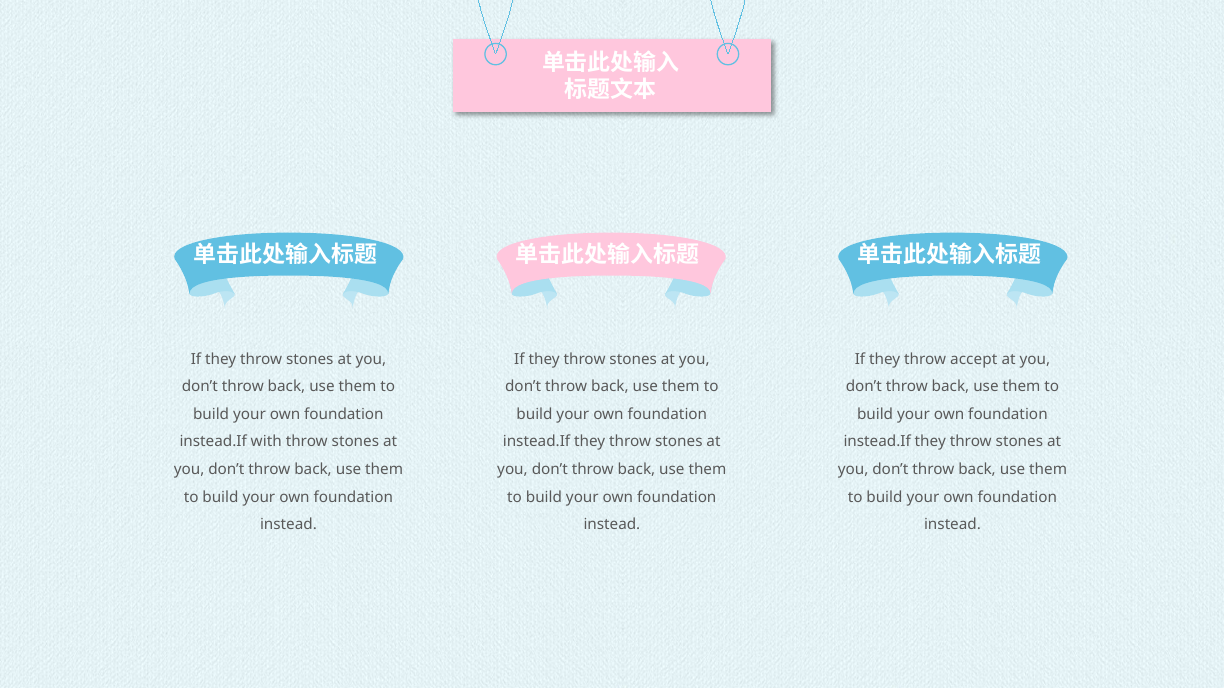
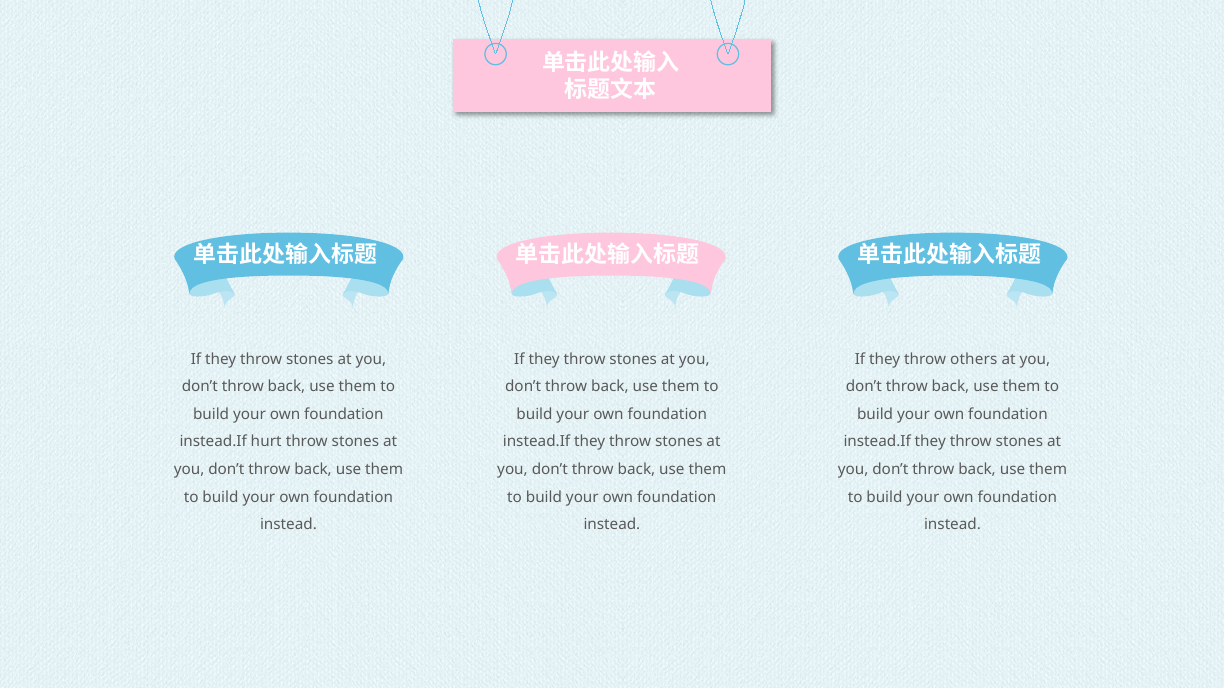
accept: accept -> others
with: with -> hurt
